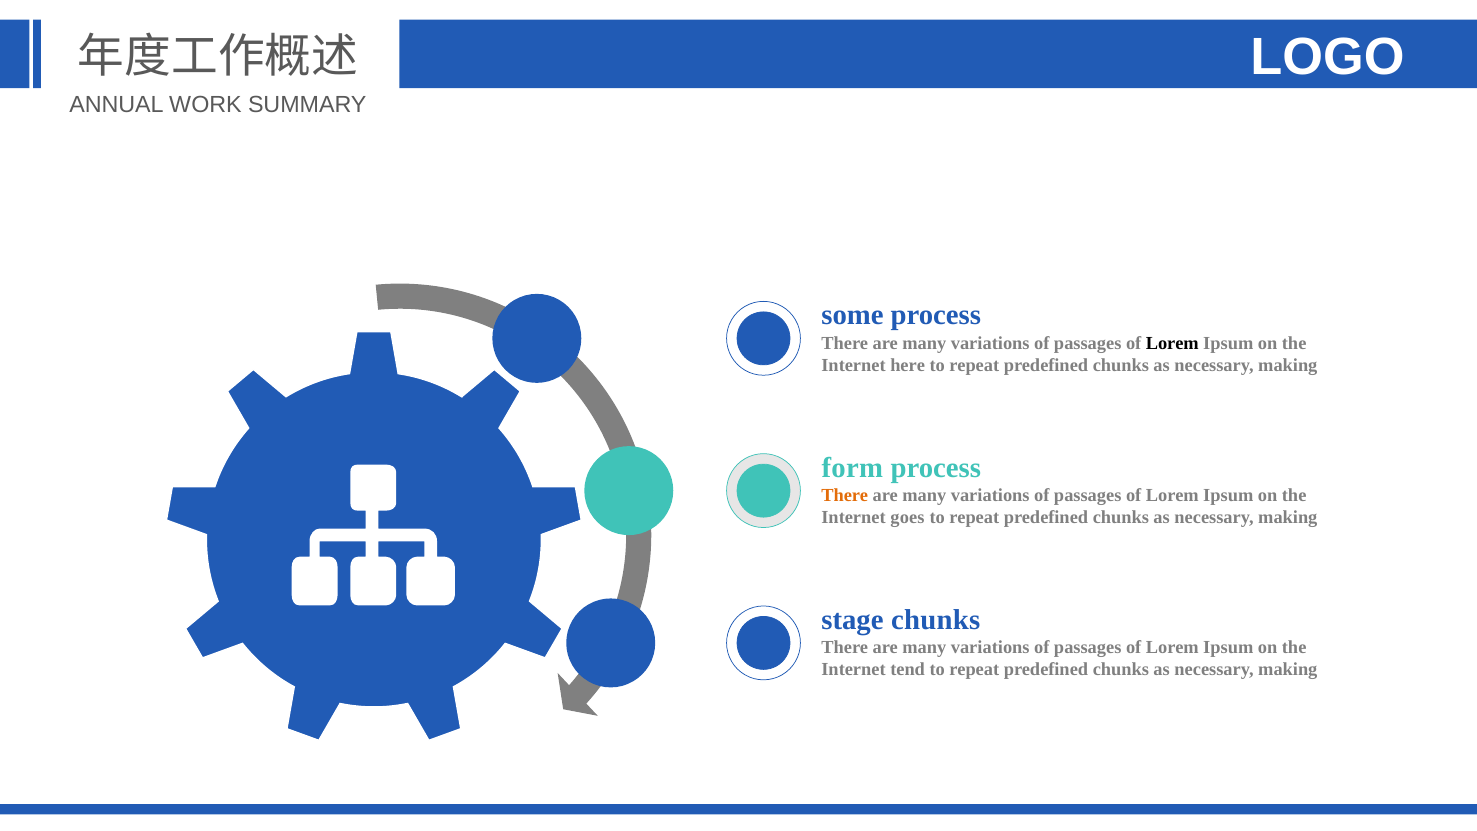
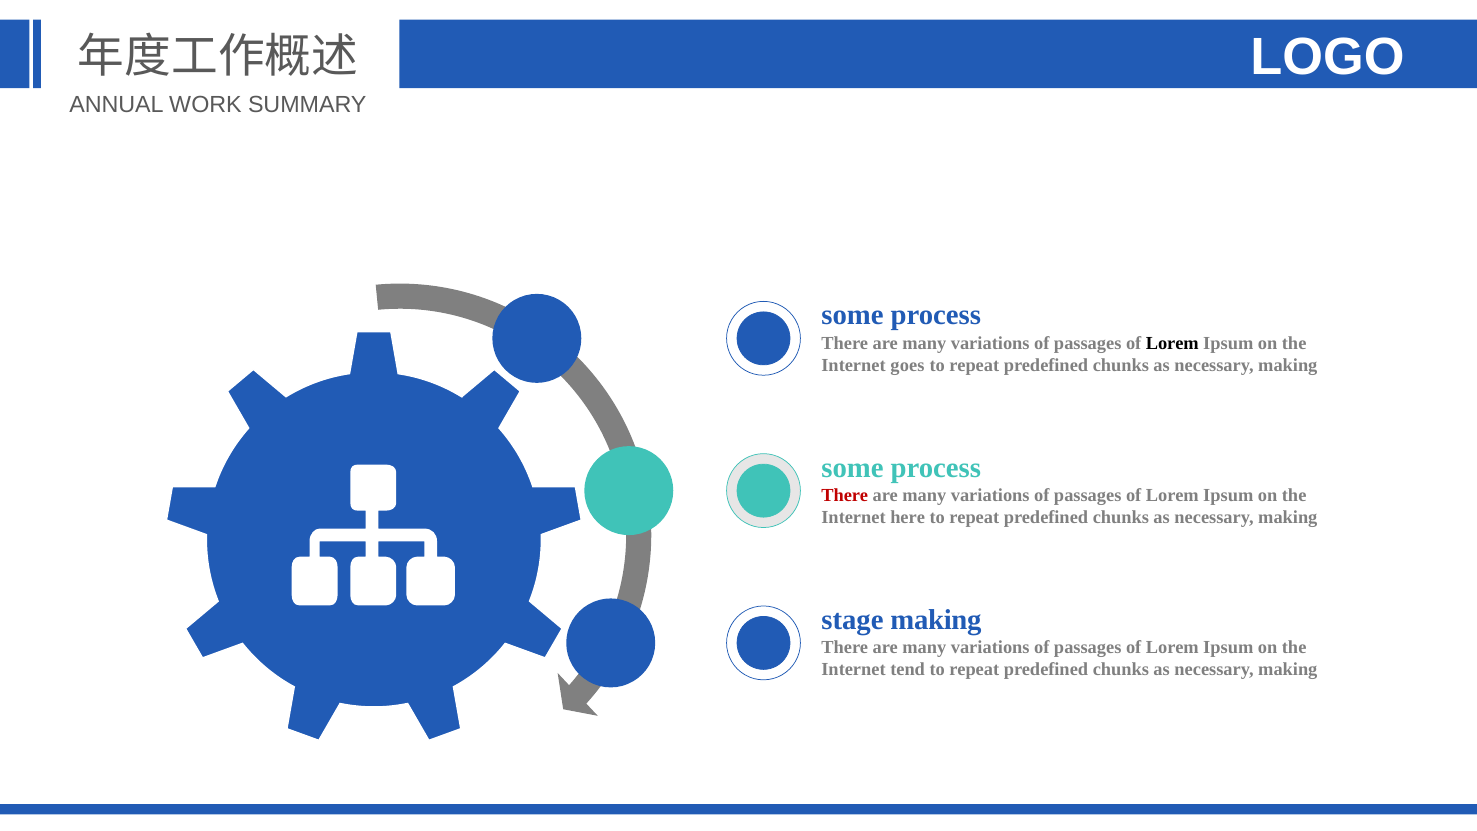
here: here -> goes
form at (852, 468): form -> some
There at (845, 495) colour: orange -> red
goes: goes -> here
stage chunks: chunks -> making
